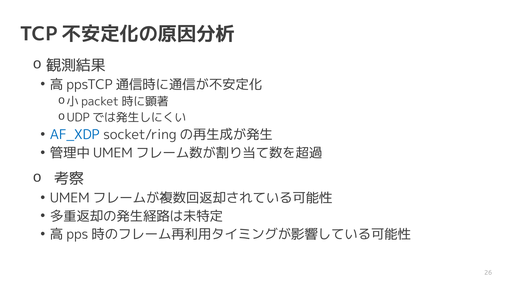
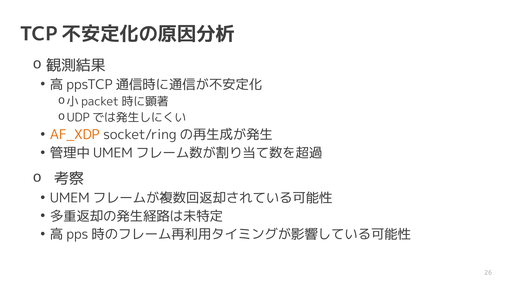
AF_XDP colour: blue -> orange
